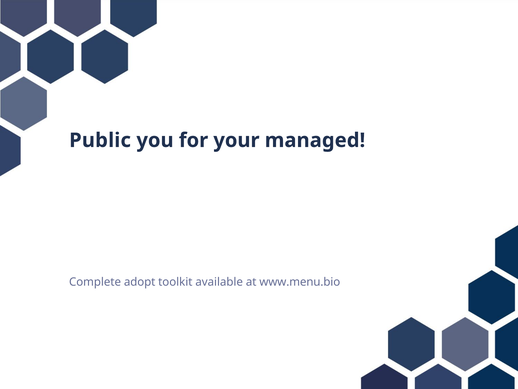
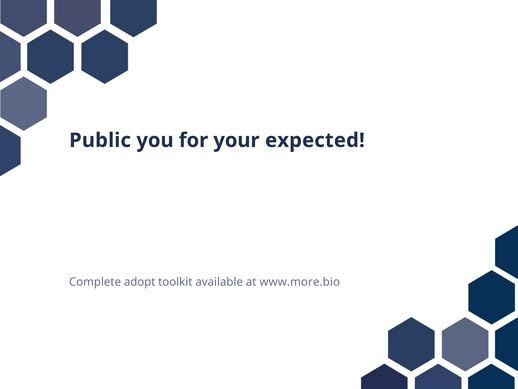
managed: managed -> expected
www.menu.bio: www.menu.bio -> www.more.bio
